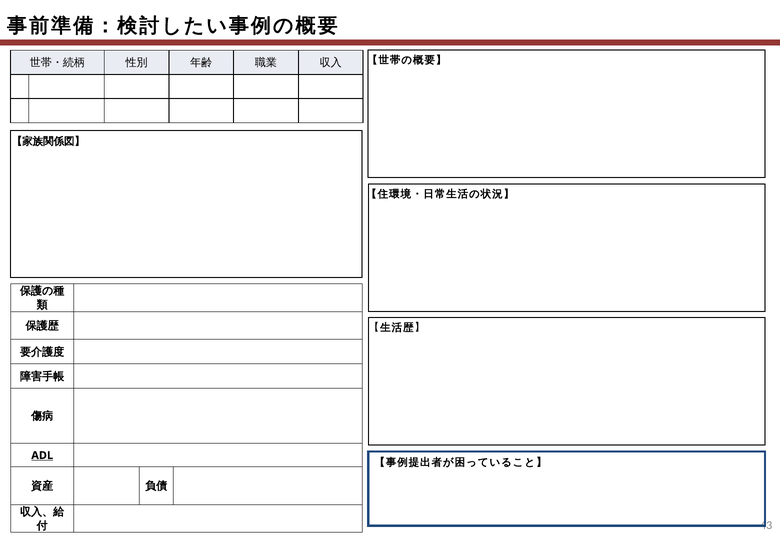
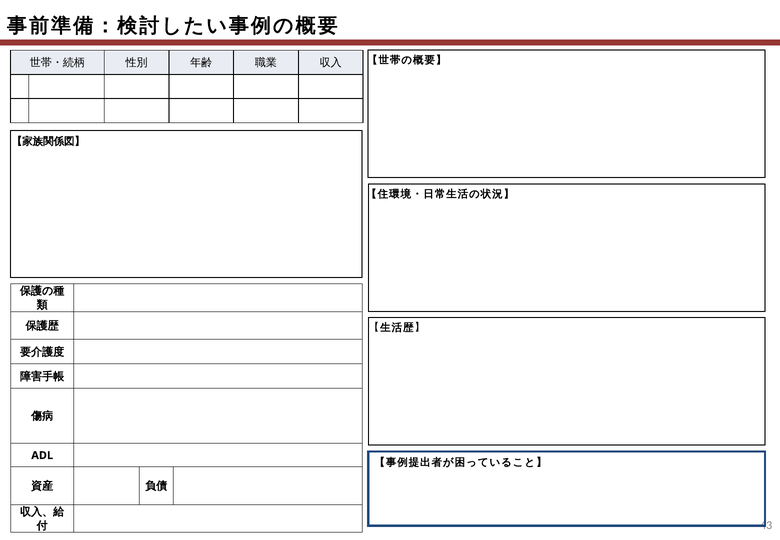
ADL underline: present -> none
